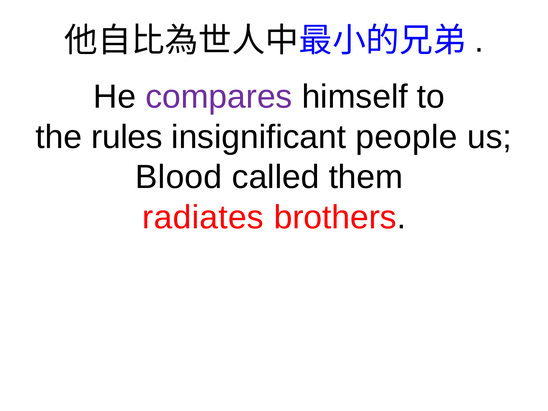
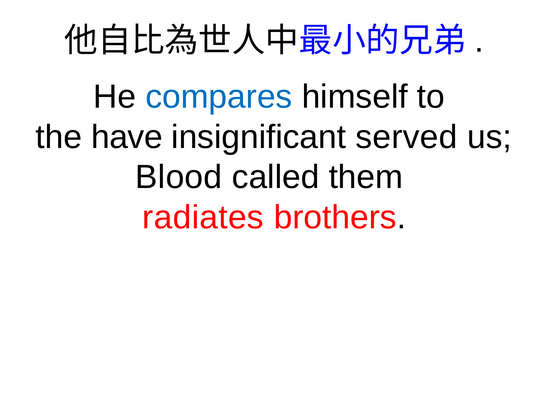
compares colour: purple -> blue
rules: rules -> have
people: people -> served
